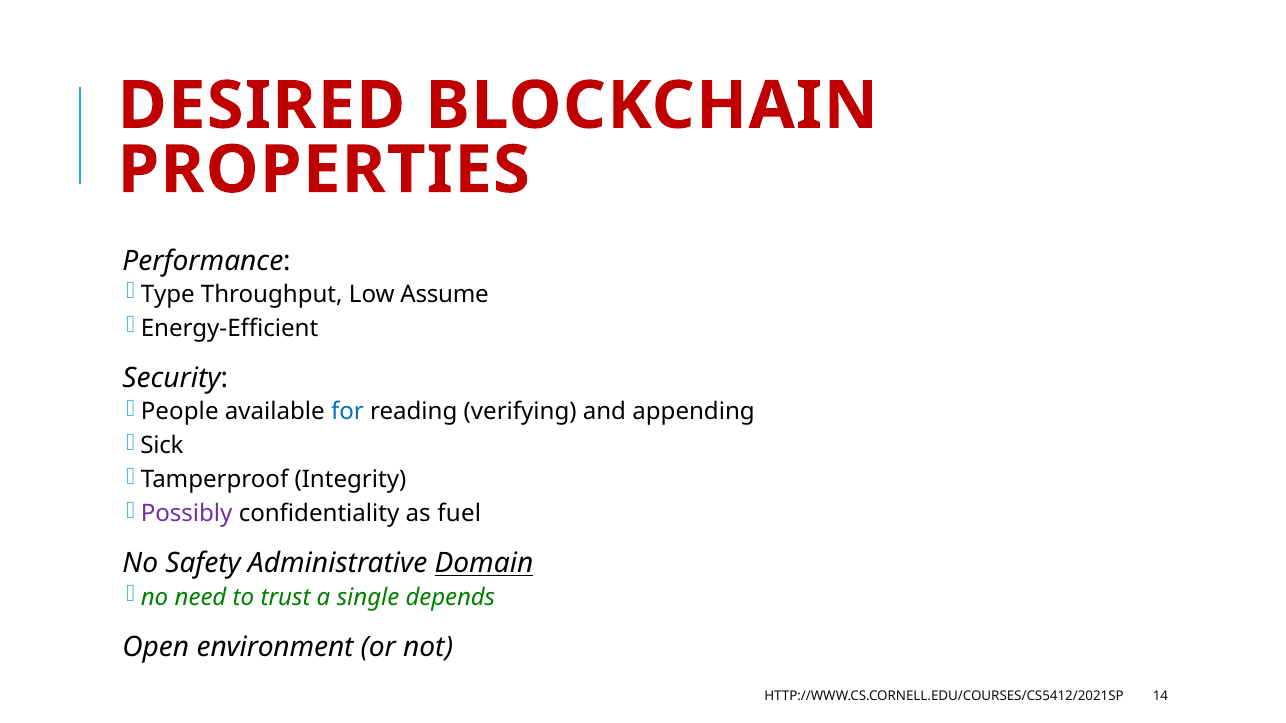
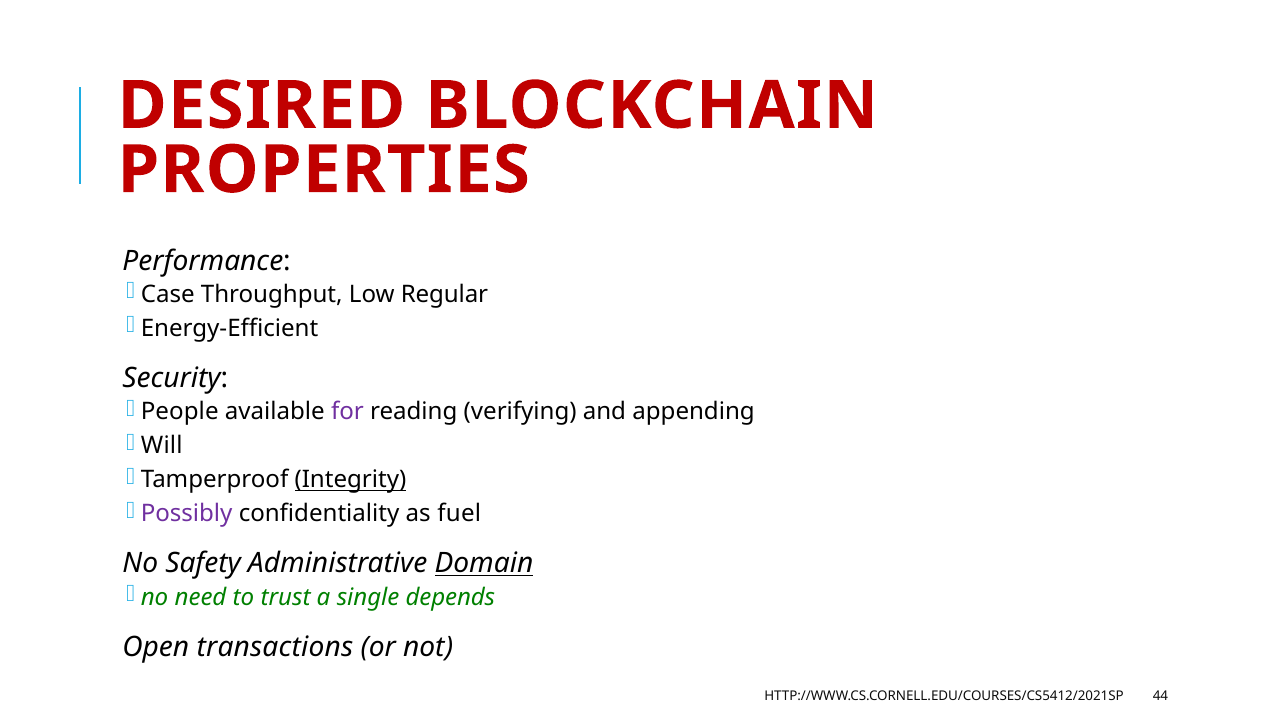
Type: Type -> Case
Assume: Assume -> Regular
for colour: blue -> purple
Sick: Sick -> Will
Integrity underline: none -> present
environment: environment -> transactions
14: 14 -> 44
